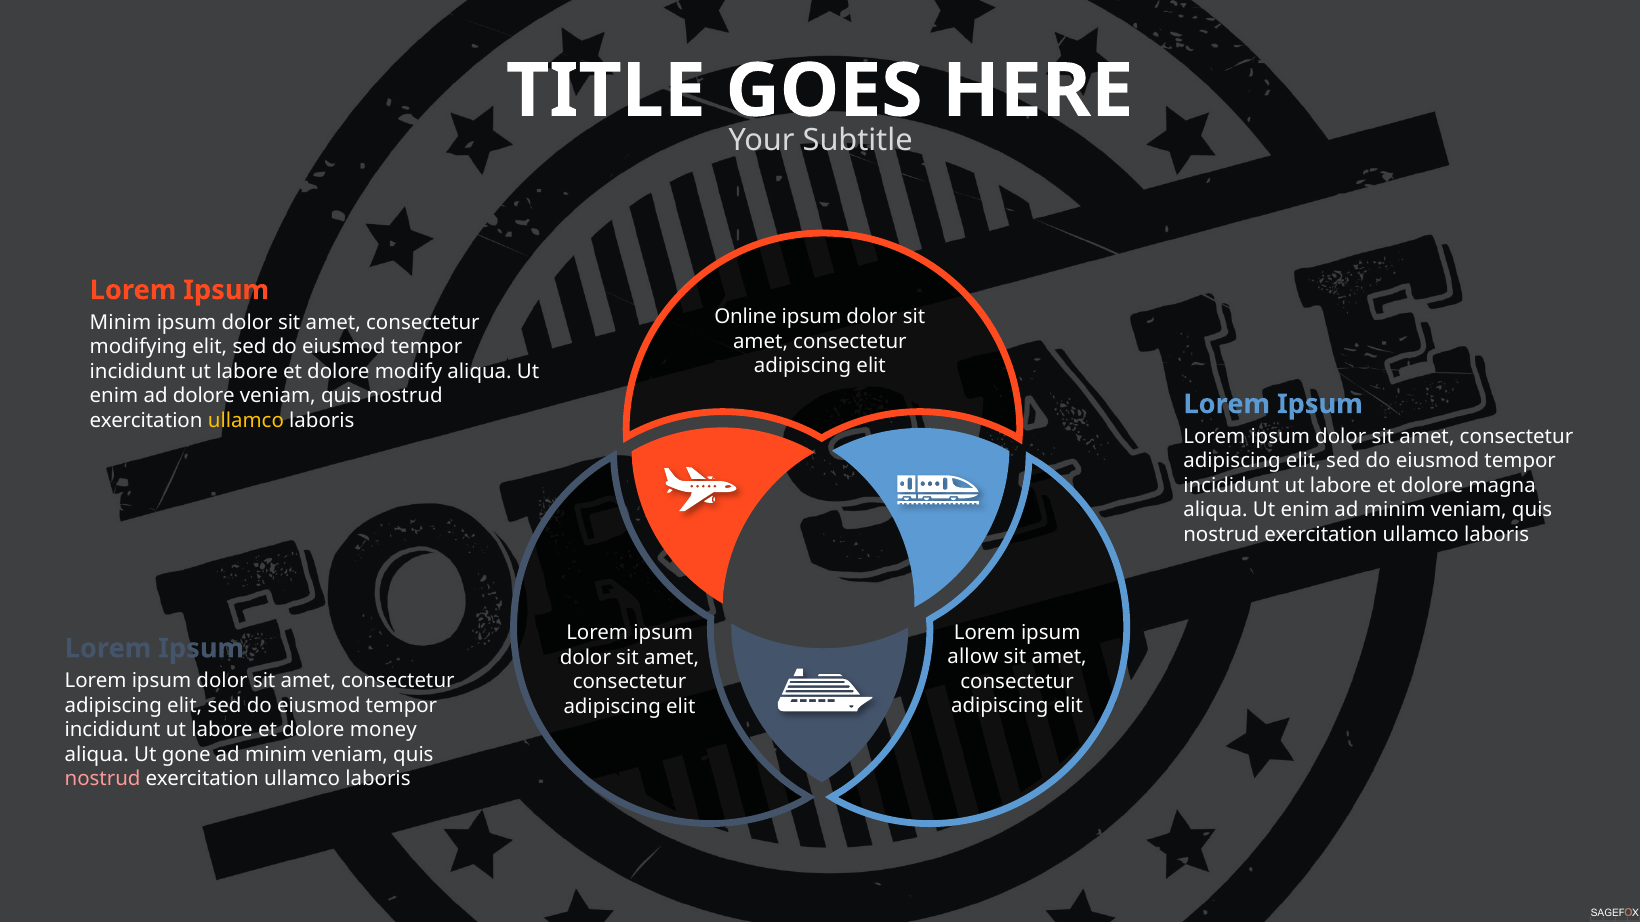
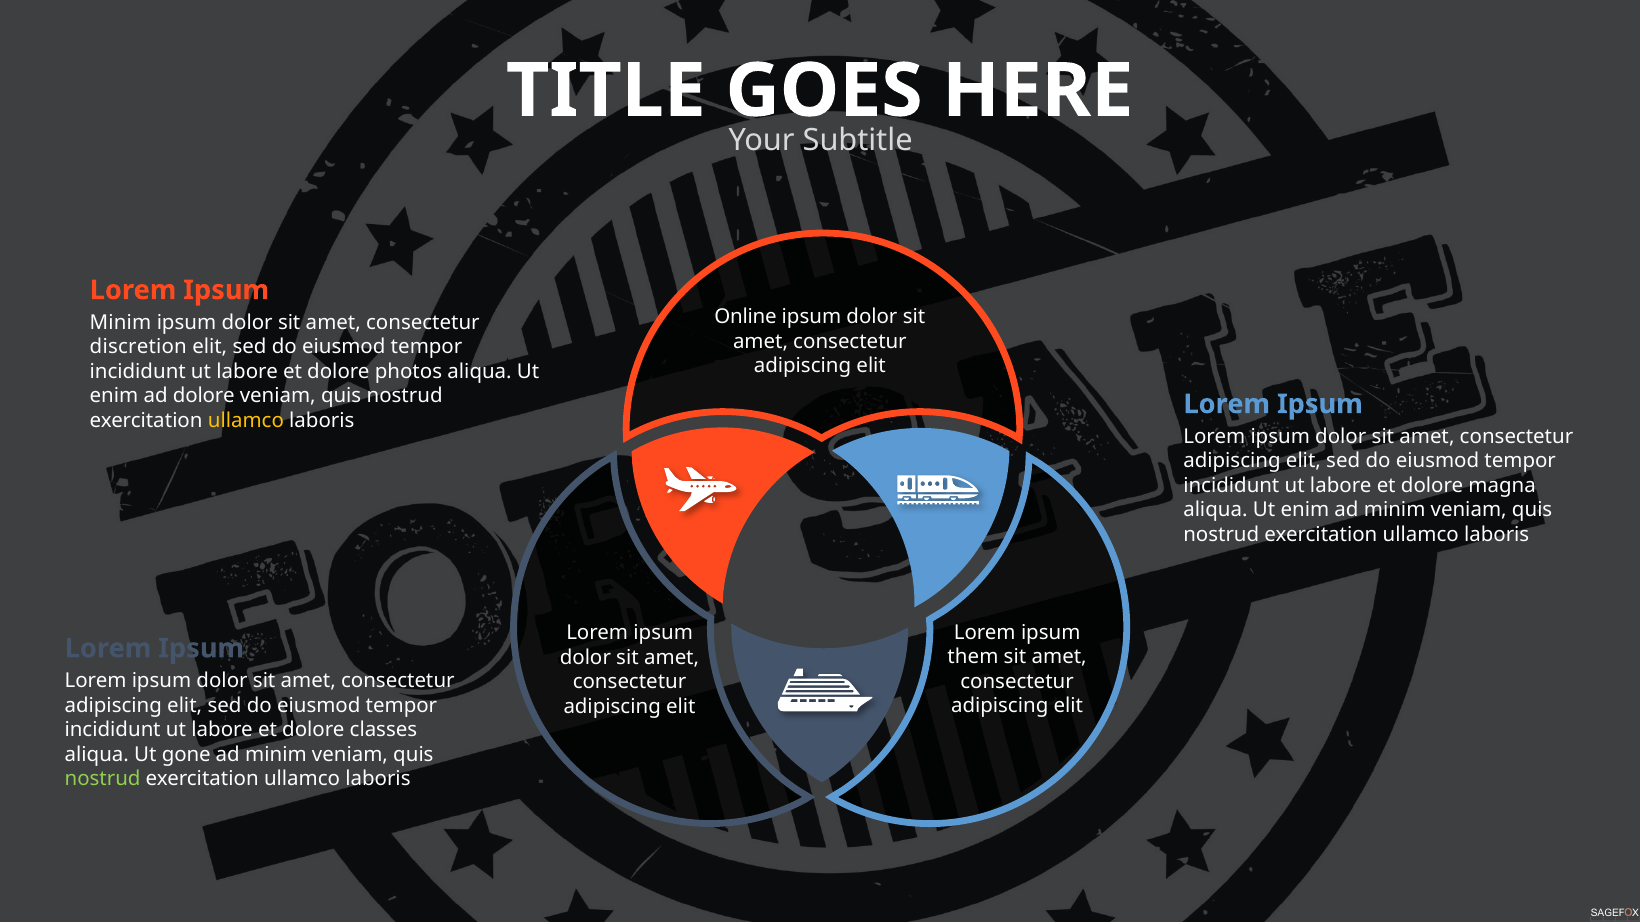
modifying: modifying -> discretion
modify: modify -> photos
allow: allow -> them
money: money -> classes
nostrud at (103, 779) colour: pink -> light green
